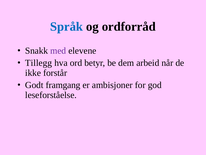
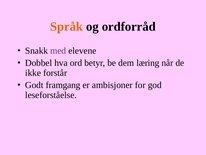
Språk colour: blue -> orange
Tillegg: Tillegg -> Dobbel
arbeid: arbeid -> læring
